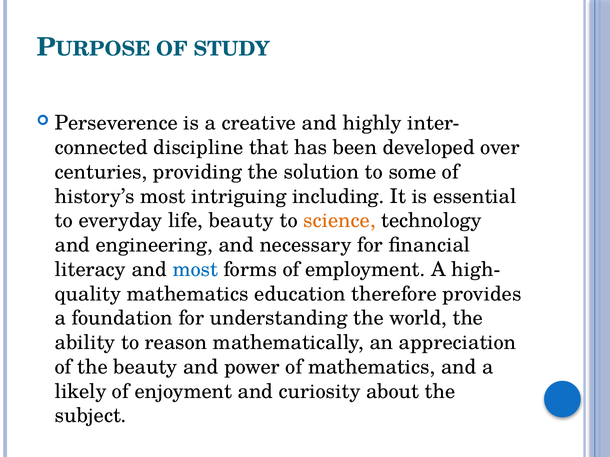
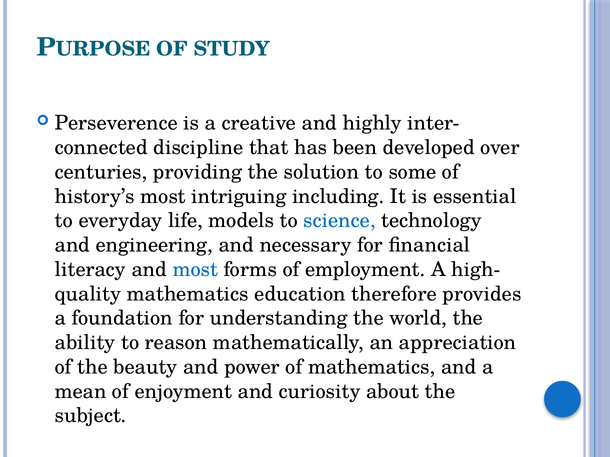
life beauty: beauty -> models
science colour: orange -> blue
likely: likely -> mean
